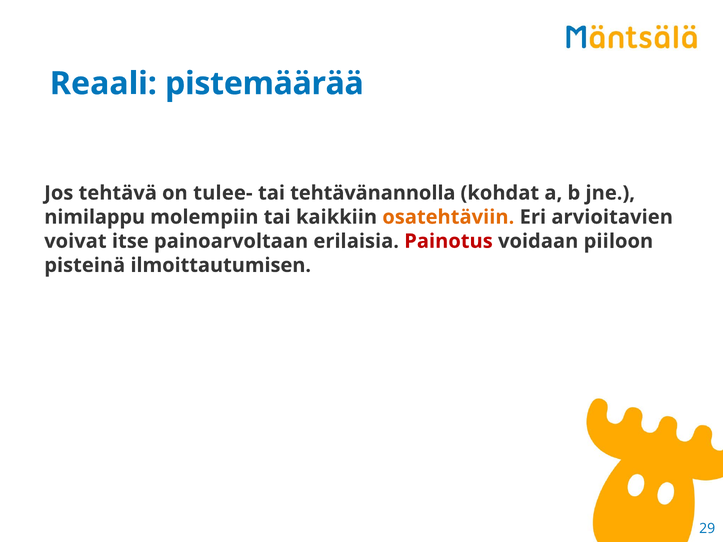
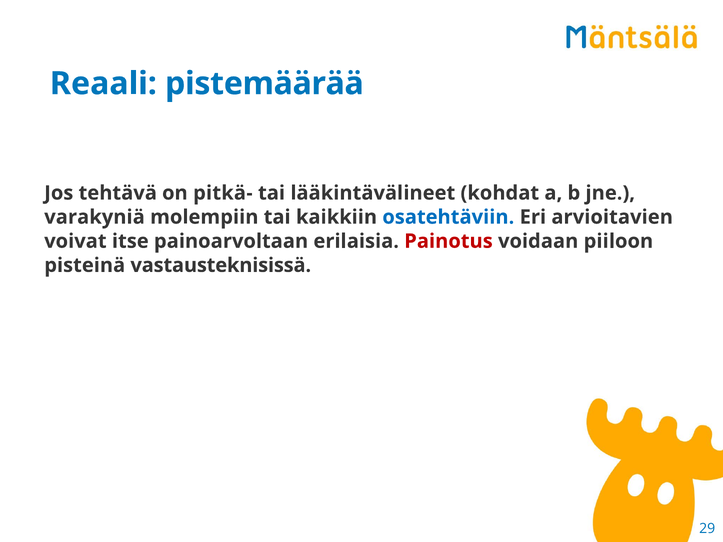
tulee-: tulee- -> pitkä-
tehtävänannolla: tehtävänannolla -> lääkintävälineet
nimilappu: nimilappu -> varakyniä
osatehtäviin colour: orange -> blue
ilmoittautumisen: ilmoittautumisen -> vastausteknisissä
